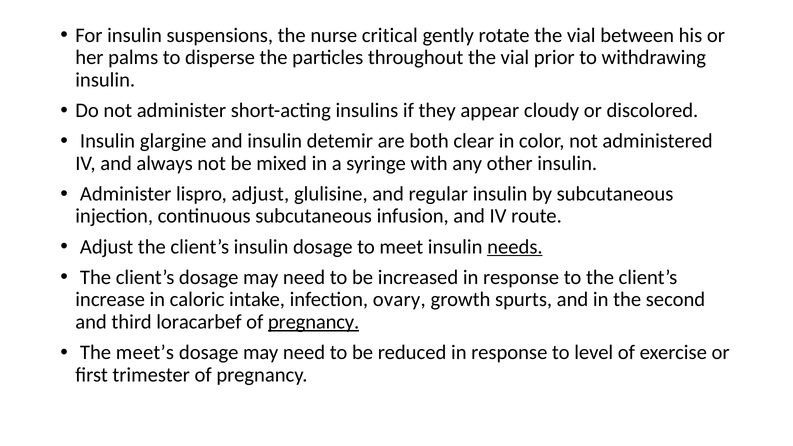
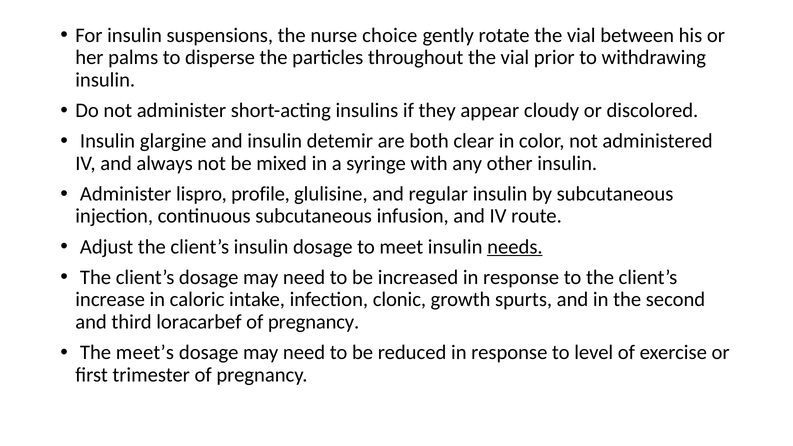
critical: critical -> choice
lispro adjust: adjust -> profile
ovary: ovary -> clonic
pregnancy at (314, 322) underline: present -> none
